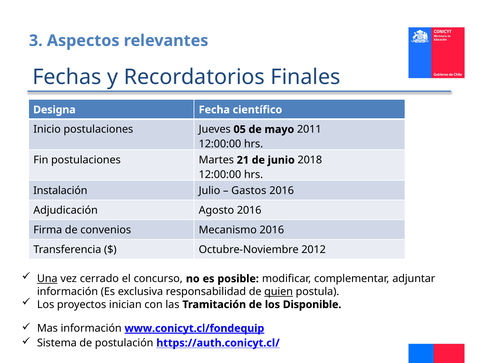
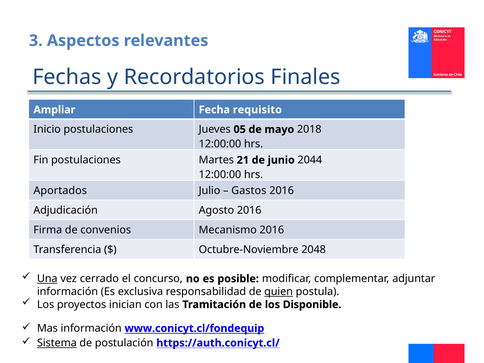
Designa: Designa -> Ampliar
científico: científico -> requisito
2011: 2011 -> 2018
2018: 2018 -> 2044
Instalación: Instalación -> Aportados
2012: 2012 -> 2048
www.conicyt.cl/fondequip underline: present -> none
Sistema underline: none -> present
